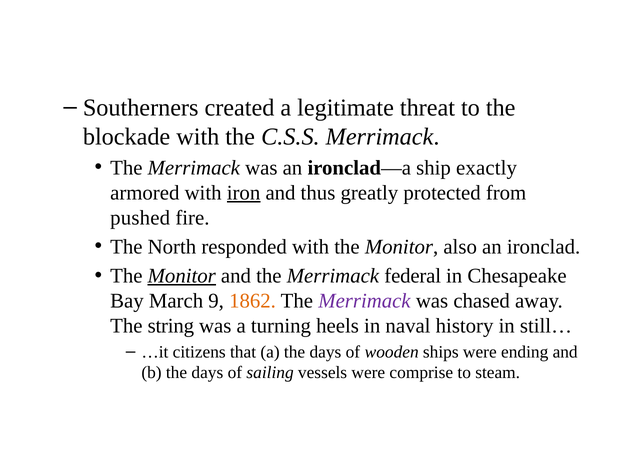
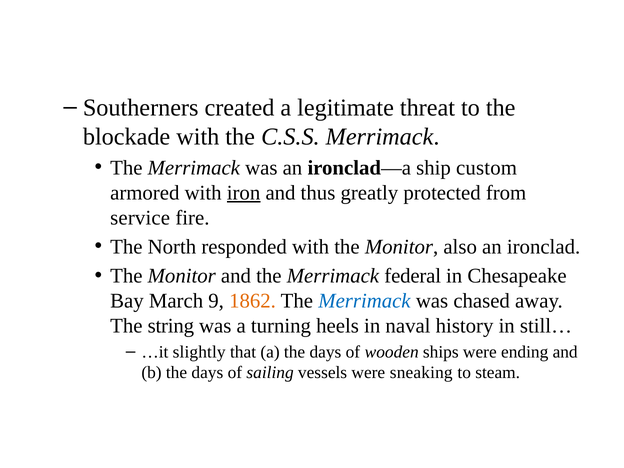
exactly: exactly -> custom
pushed: pushed -> service
Monitor at (182, 276) underline: present -> none
Merrimack at (364, 301) colour: purple -> blue
citizens: citizens -> slightly
comprise: comprise -> sneaking
